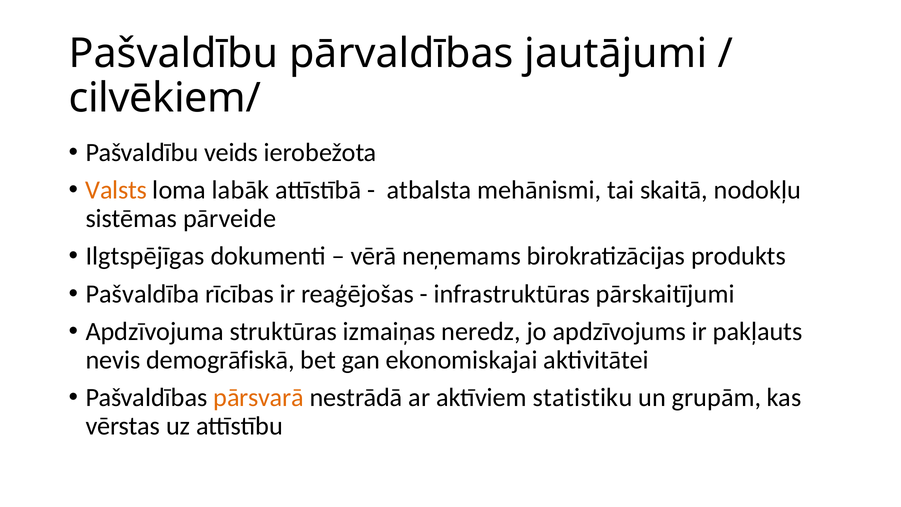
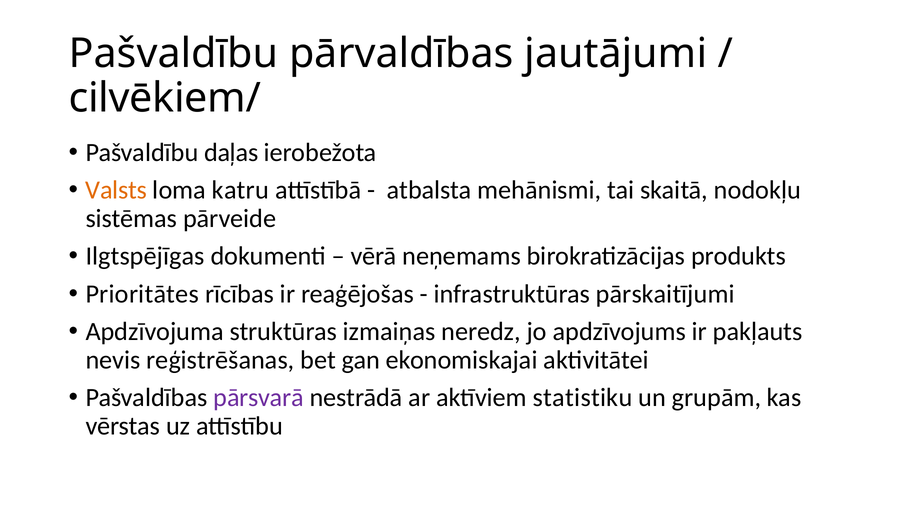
veids: veids -> daļas
labāk: labāk -> katru
Pašvaldība: Pašvaldība -> Prioritātes
demogrāfiskā: demogrāfiskā -> reģistrēšanas
pārsvarā colour: orange -> purple
